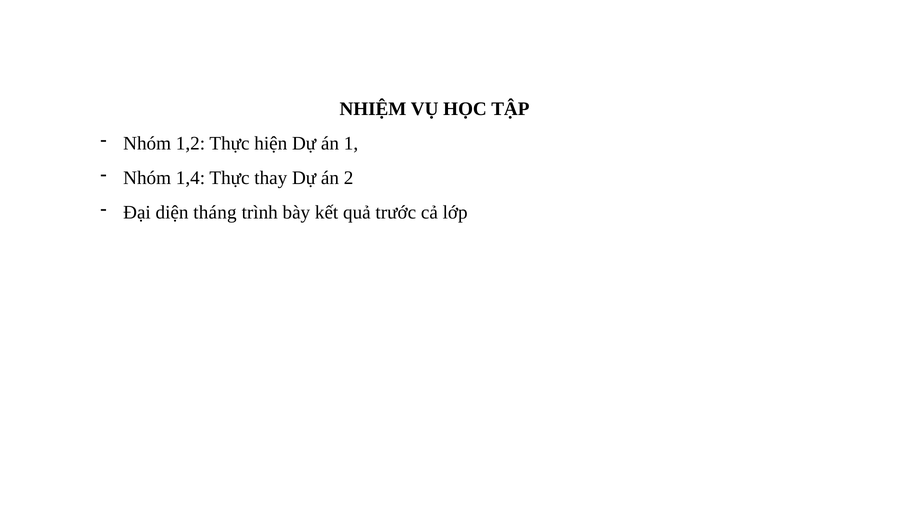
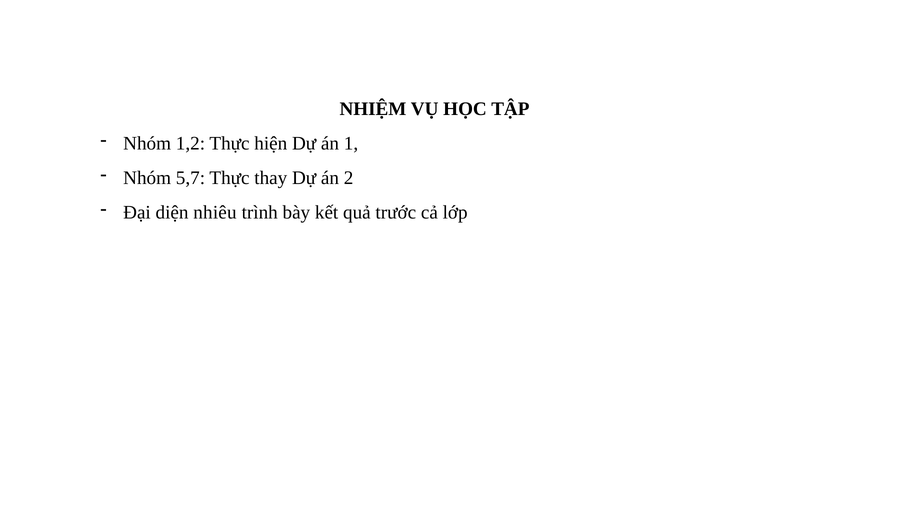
1,4: 1,4 -> 5,7
tháng: tháng -> nhiêu
